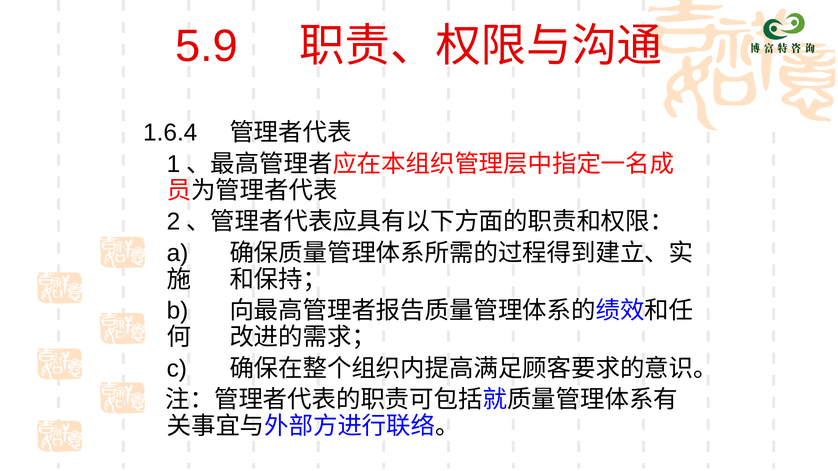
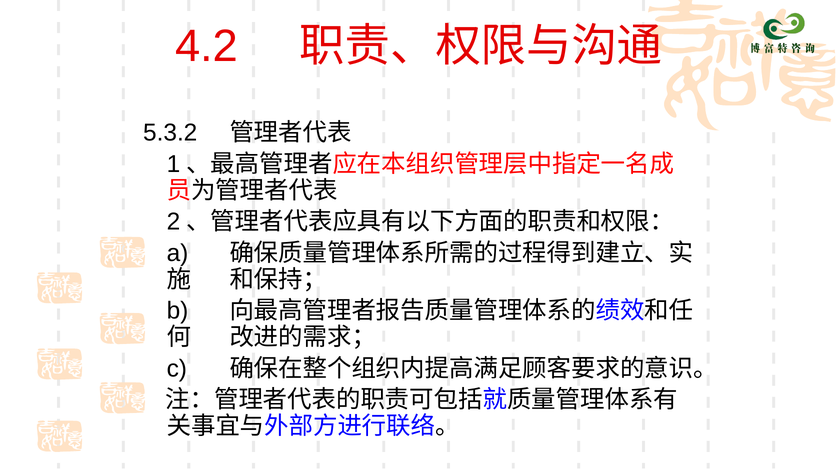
5.9: 5.9 -> 4.2
1.6.4: 1.6.4 -> 5.3.2
